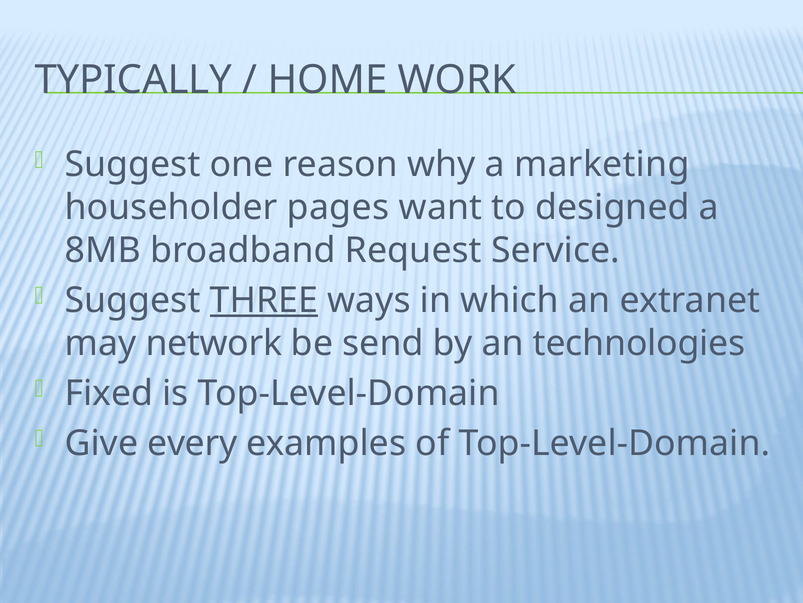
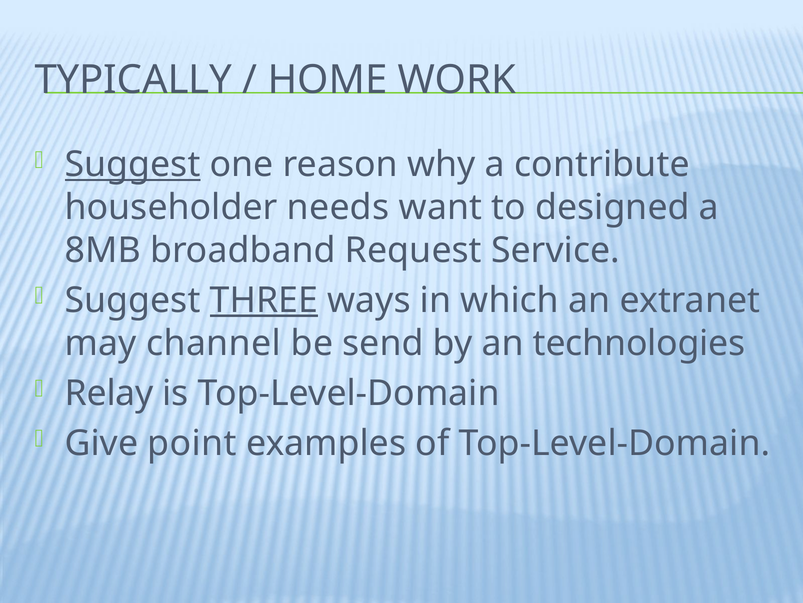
Suggest at (133, 164) underline: none -> present
marketing: marketing -> contribute
pages: pages -> needs
network: network -> channel
Fixed: Fixed -> Relay
every: every -> point
